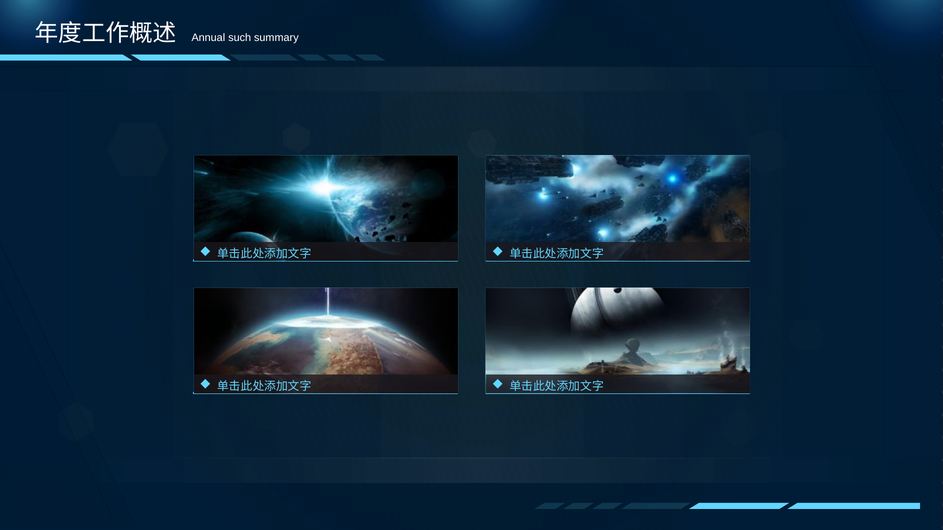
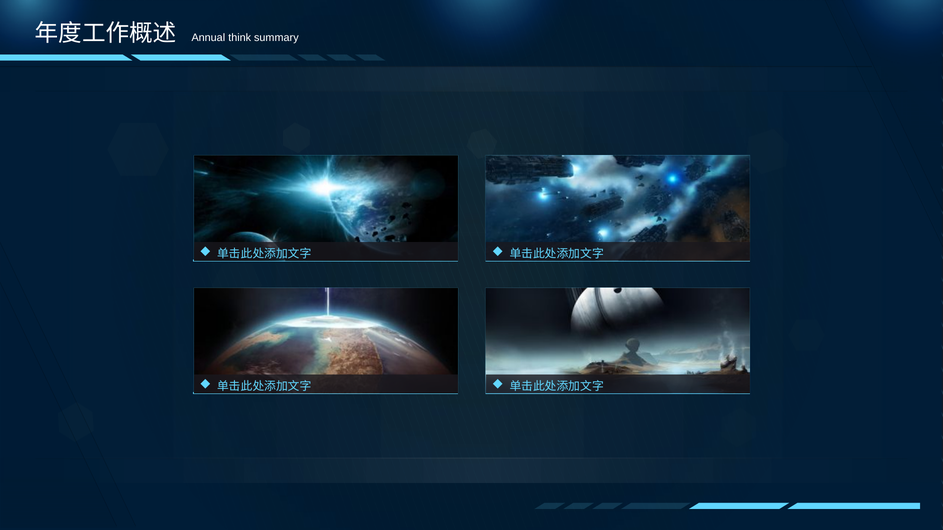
such: such -> think
